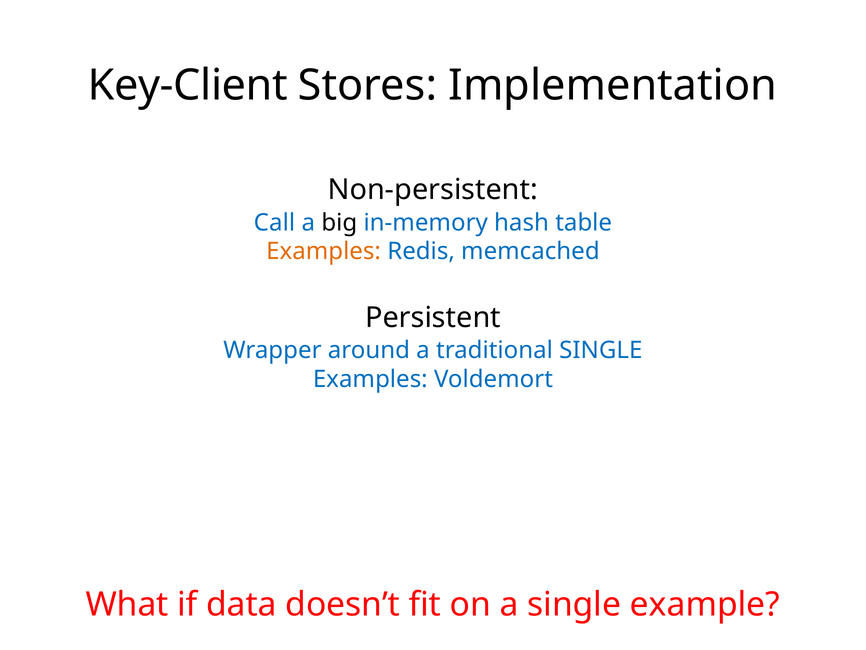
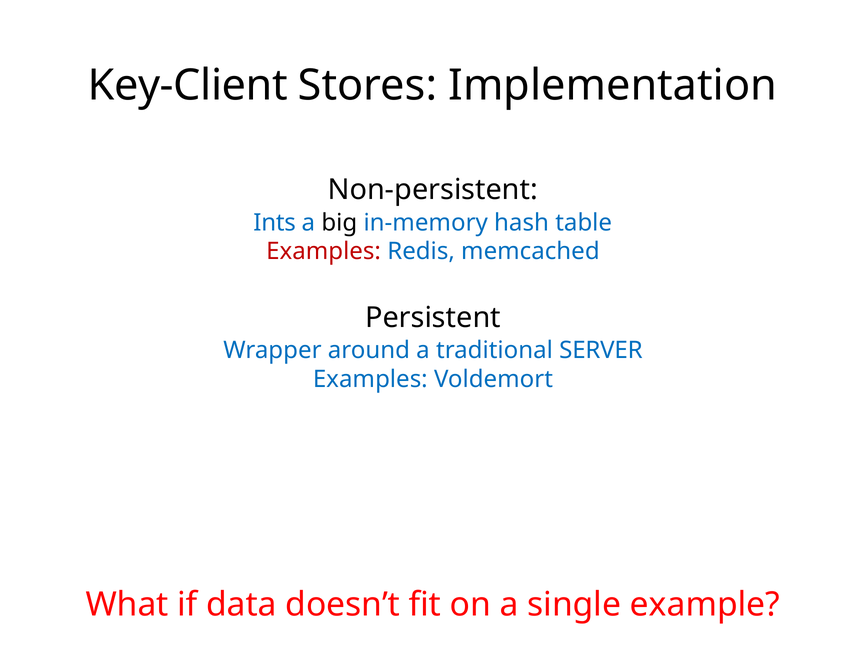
Call: Call -> Ints
Examples at (324, 251) colour: orange -> red
traditional SINGLE: SINGLE -> SERVER
